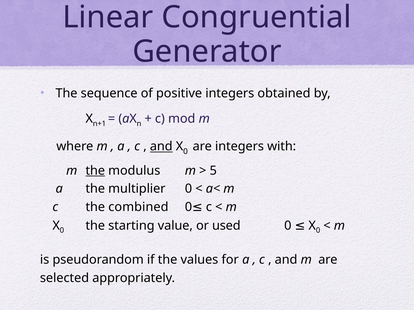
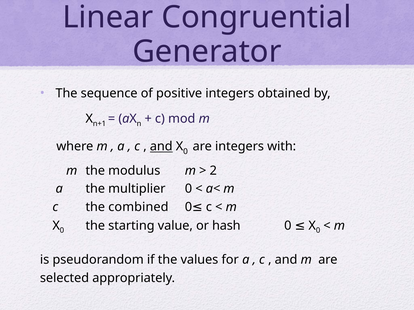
the at (95, 171) underline: present -> none
5: 5 -> 2
used: used -> hash
